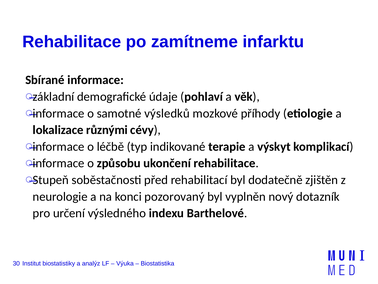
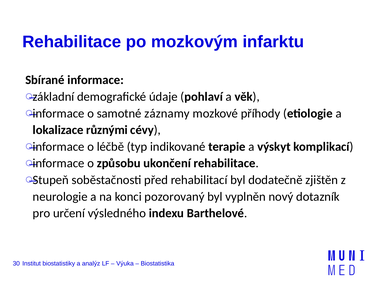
zamítneme: zamítneme -> mozkovým
výsledků: výsledků -> záznamy
